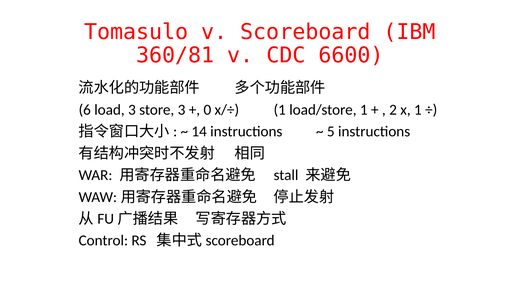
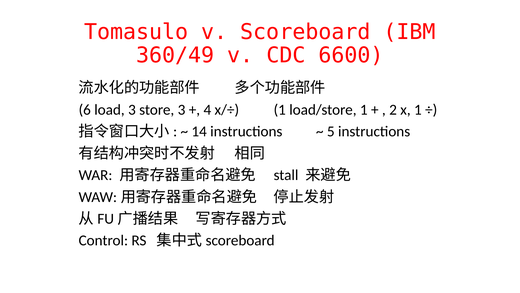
360/81: 360/81 -> 360/49
0: 0 -> 4
